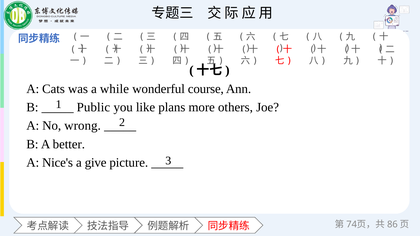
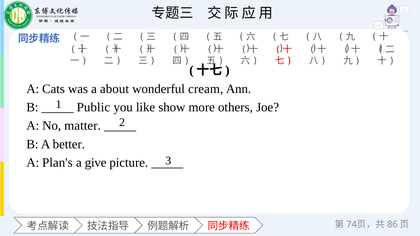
while: while -> about
course: course -> cream
plans: plans -> show
wrong: wrong -> matter
Nice's: Nice's -> Plan's
